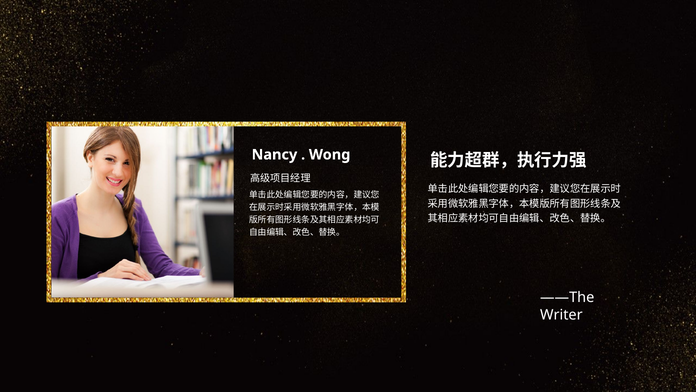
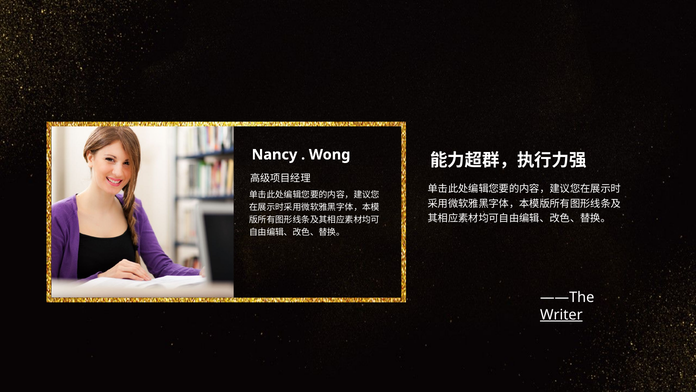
Writer underline: none -> present
